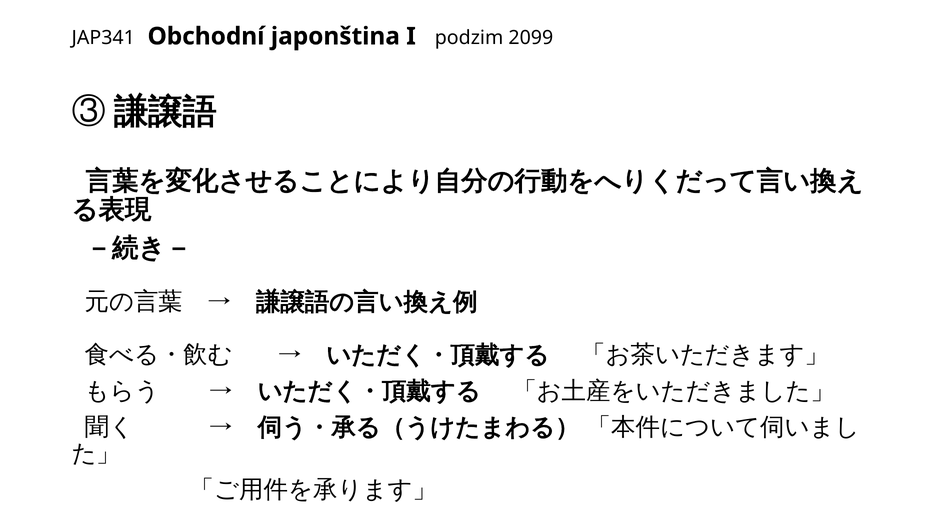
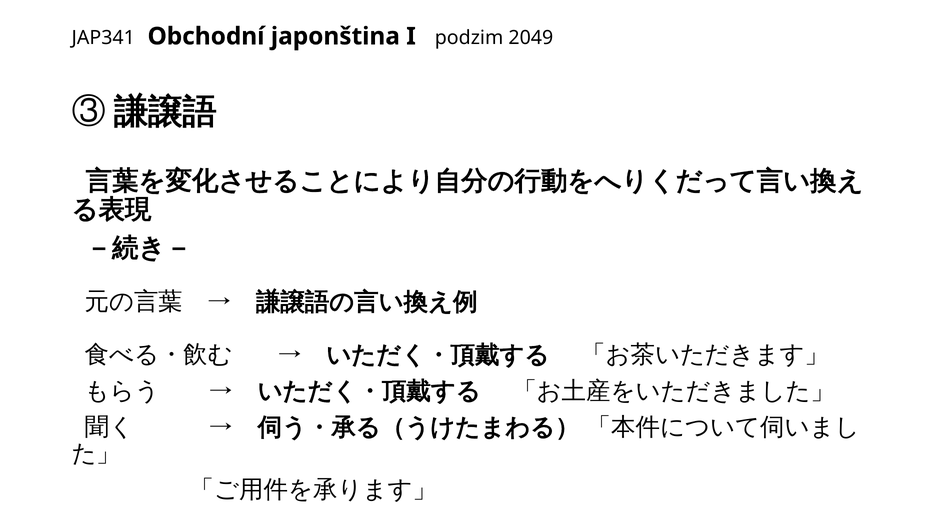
2099: 2099 -> 2049
